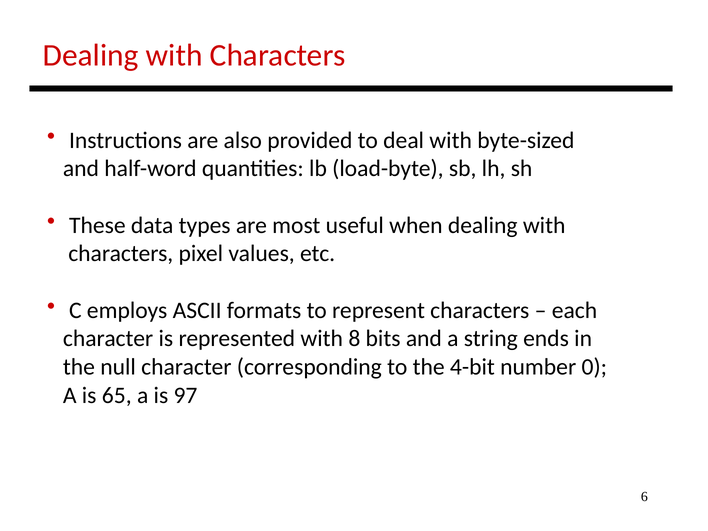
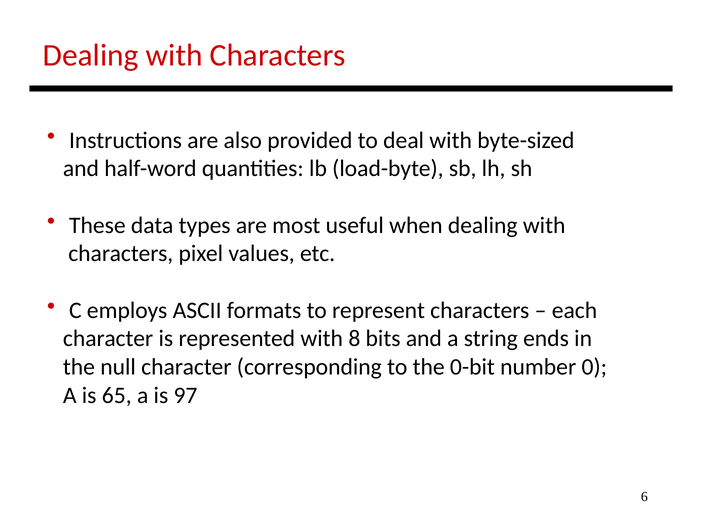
4-bit: 4-bit -> 0-bit
